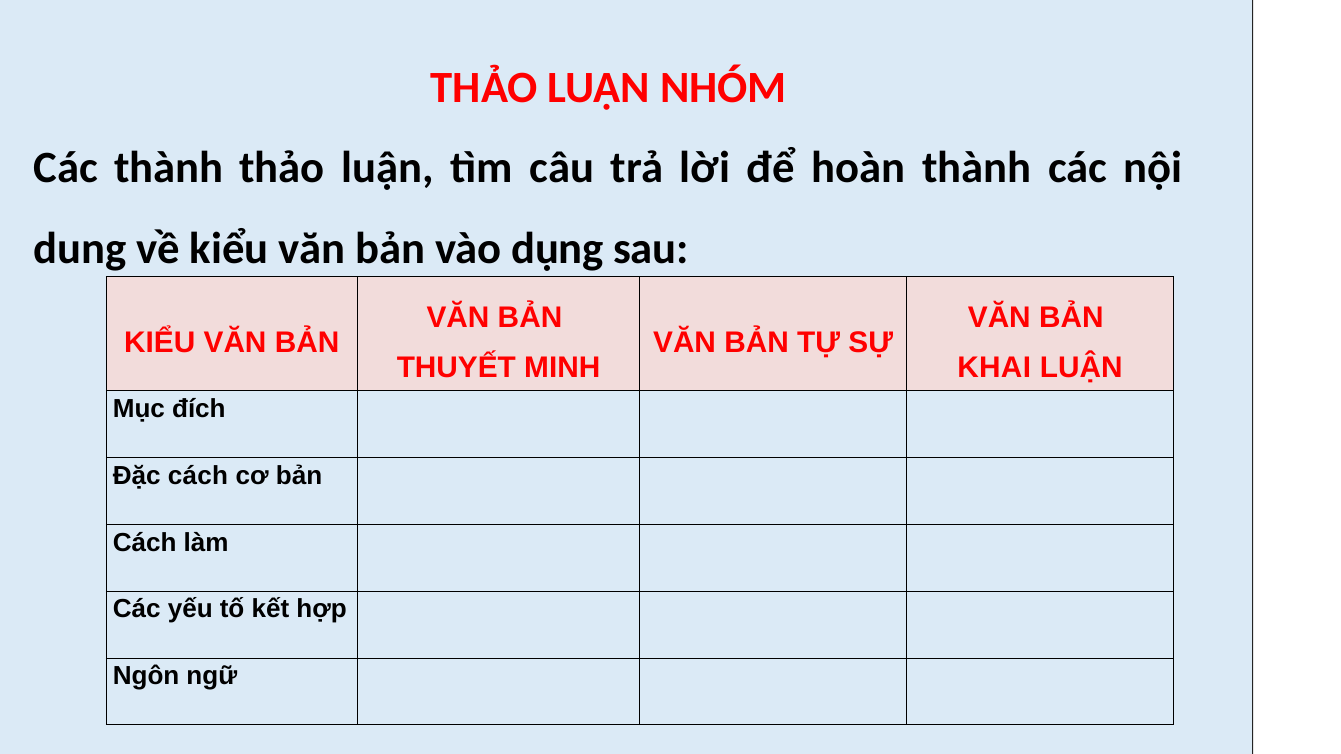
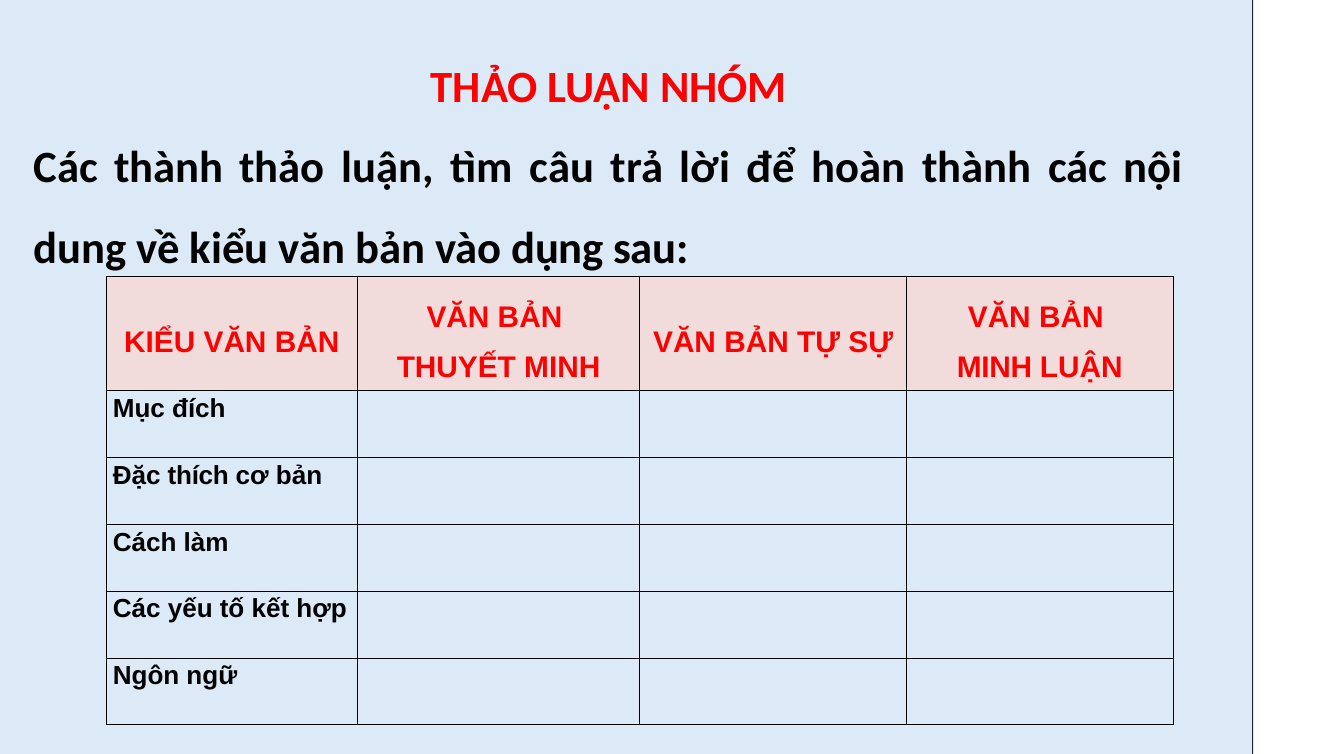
KHAI at (994, 367): KHAI -> MINH
Đặc cách: cách -> thích
